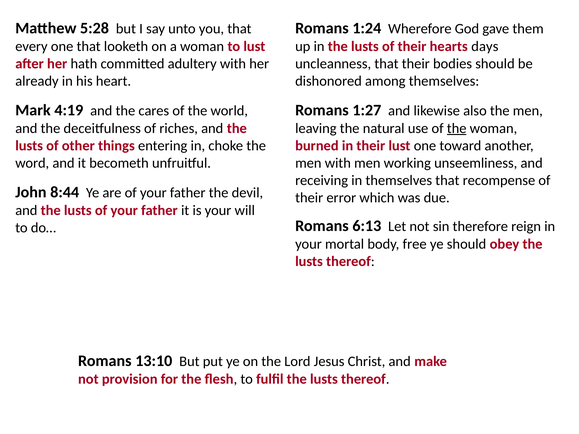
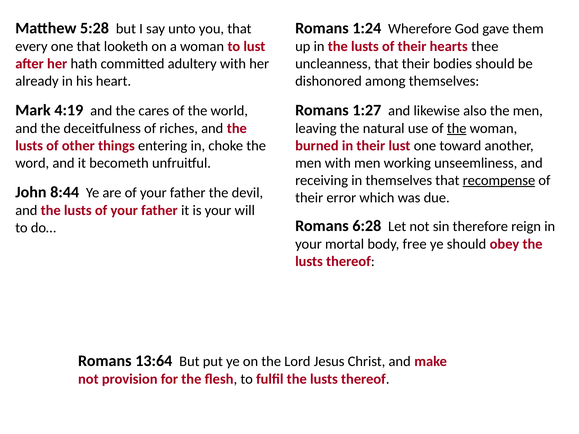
days: days -> thee
recompense underline: none -> present
6:13: 6:13 -> 6:28
13:10: 13:10 -> 13:64
